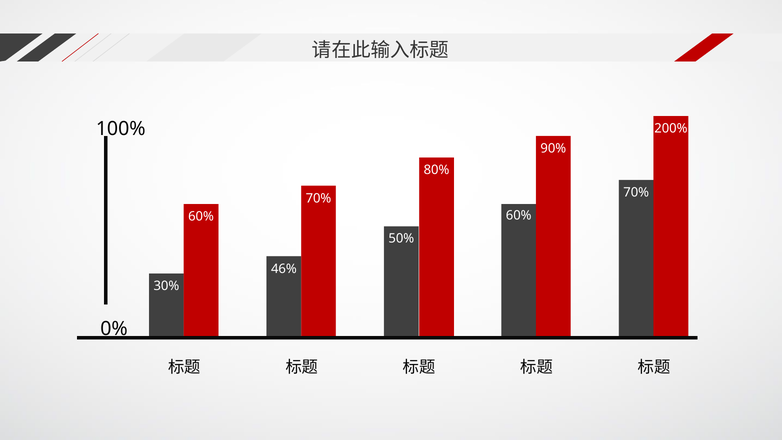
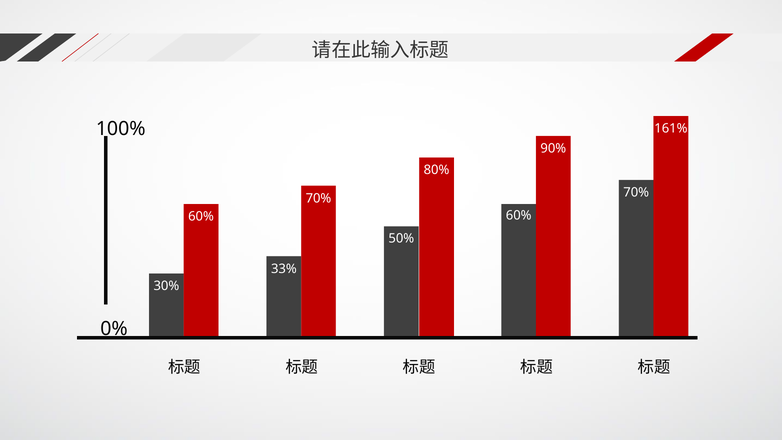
200%: 200% -> 161%
46%: 46% -> 33%
